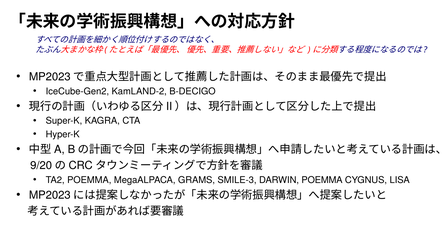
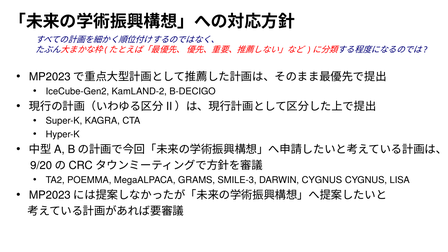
DARWIN POEMMA: POEMMA -> CYGNUS
